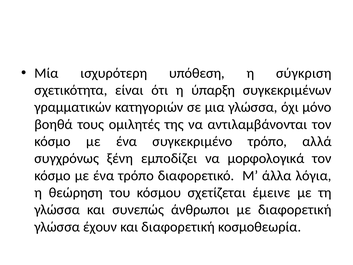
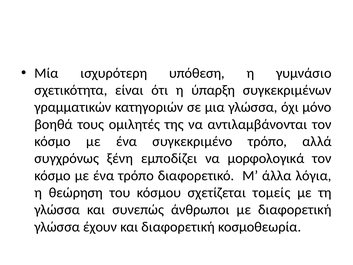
σύγκριση: σύγκριση -> γυμνάσιο
έμεινε: έμεινε -> τομείς
